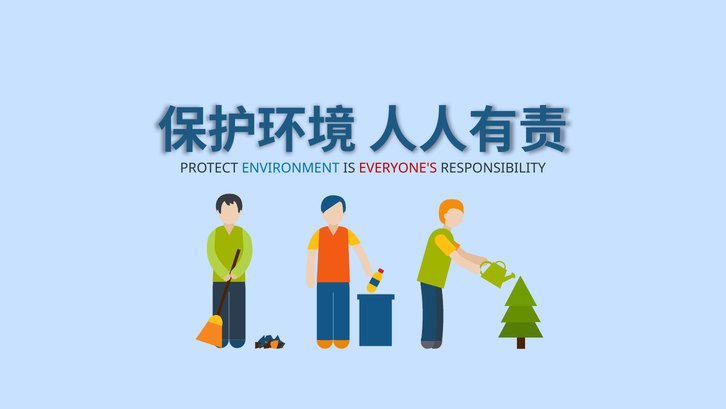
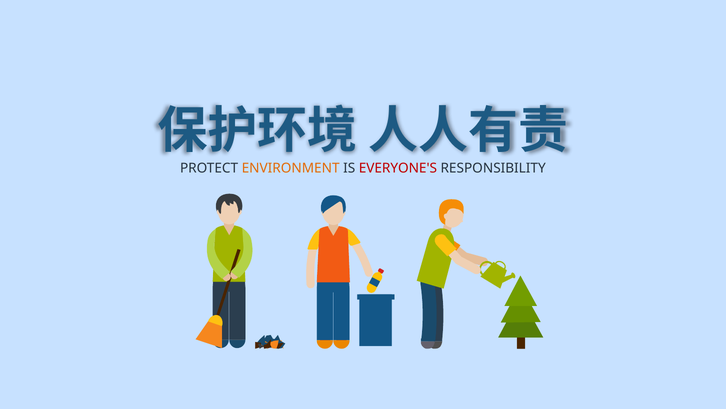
ENVIRONMENT colour: blue -> orange
